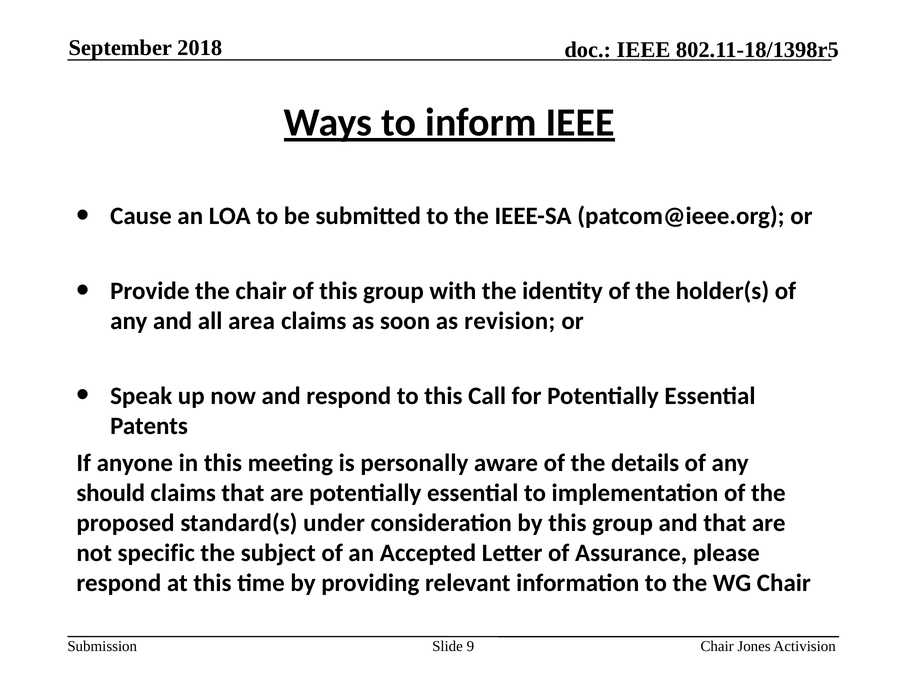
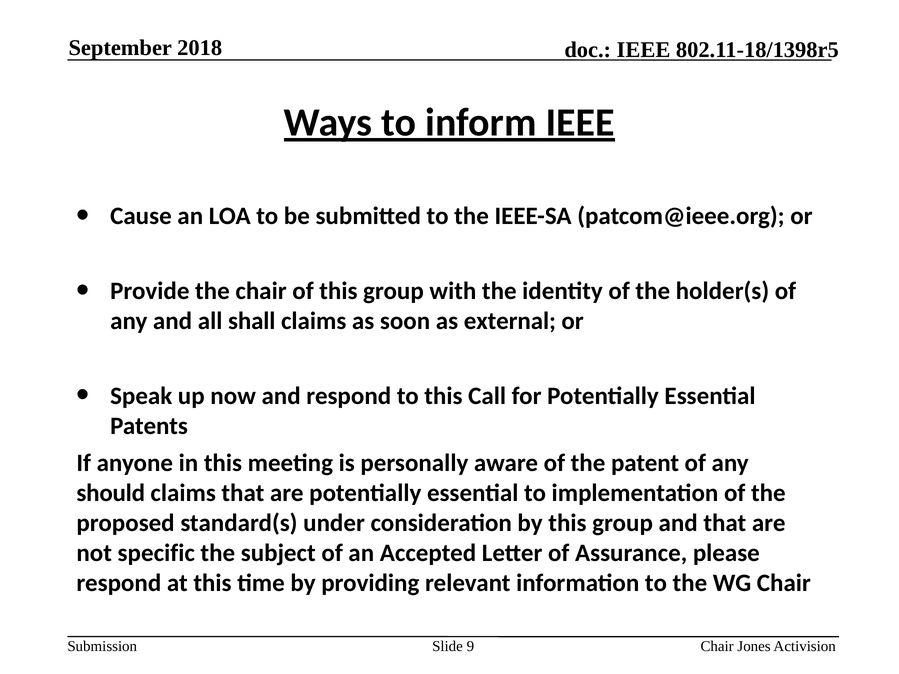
area: area -> shall
revision: revision -> external
details: details -> patent
